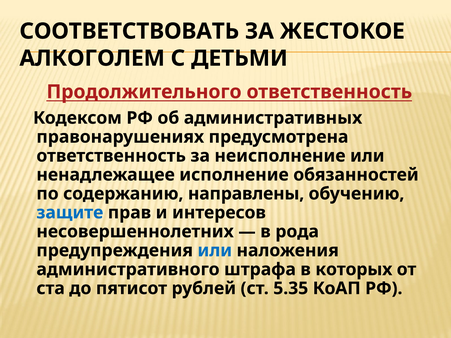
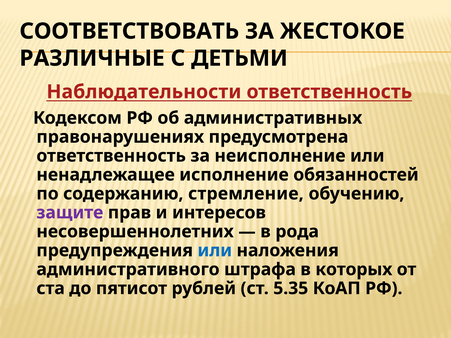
АЛКОГОЛЕМ: АЛКОГОЛЕМ -> РАЗЛИЧНЫЕ
Продолжительного: Продолжительного -> Наблюдательности
направлены: направлены -> стремление
защите colour: blue -> purple
